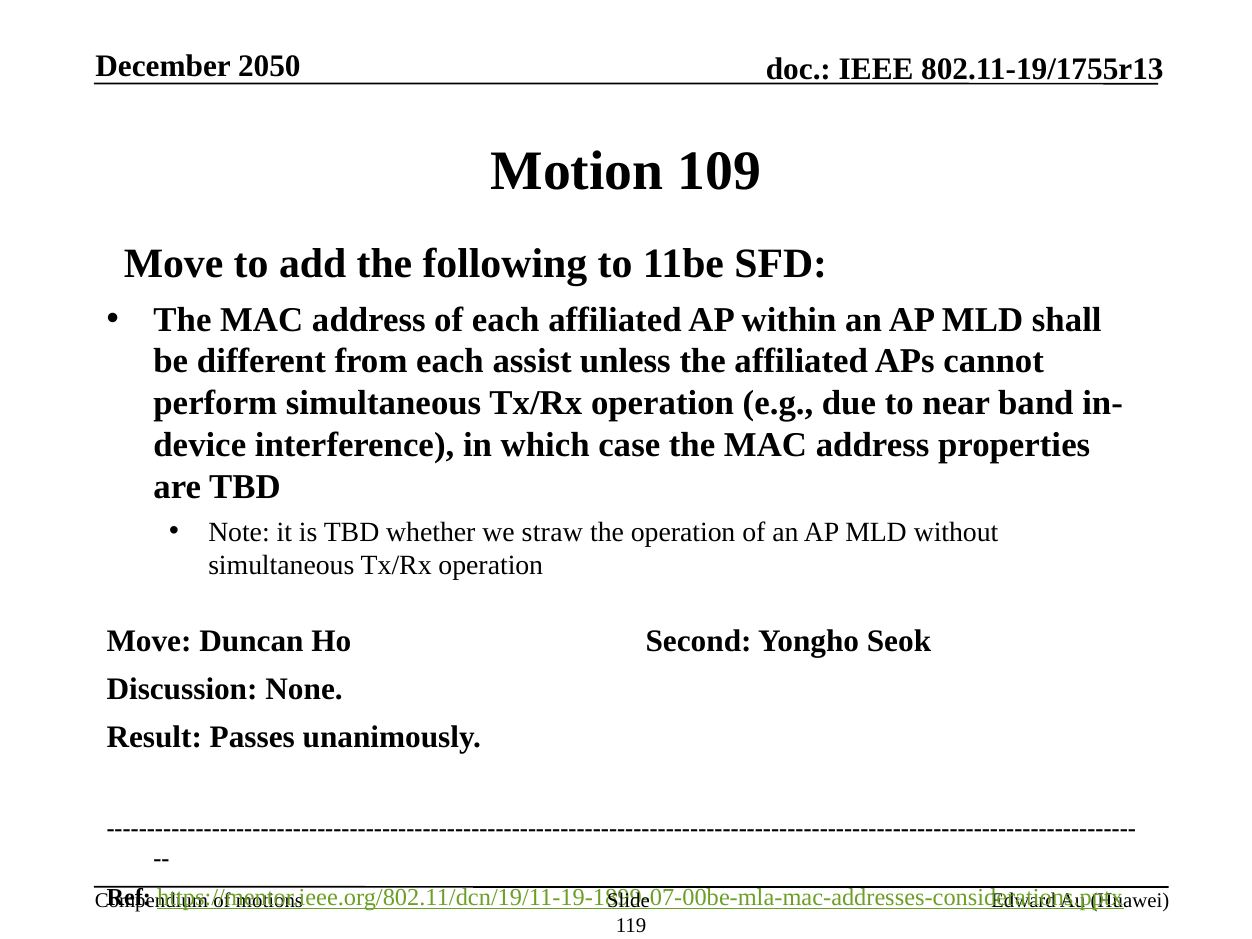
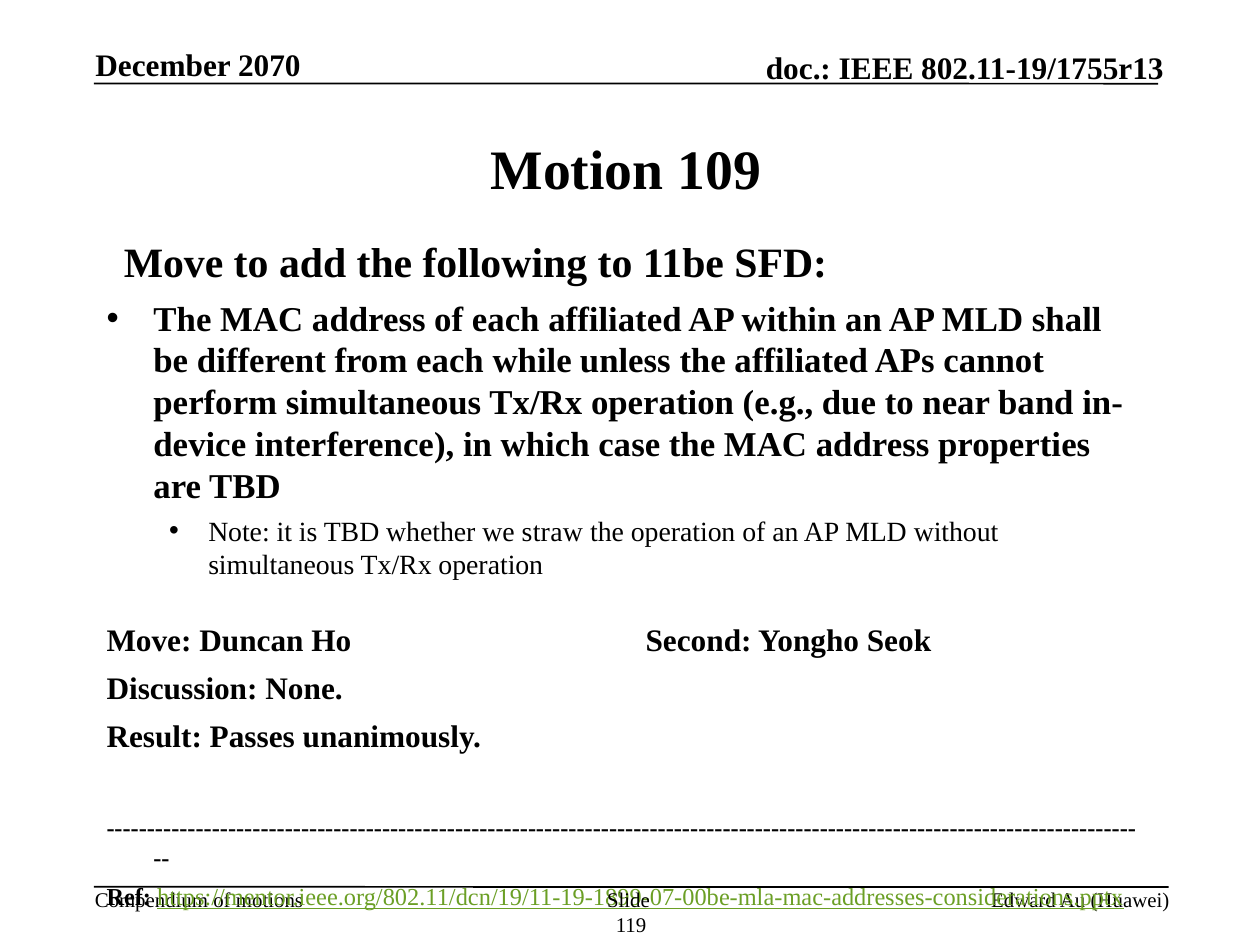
2050: 2050 -> 2070
assist: assist -> while
